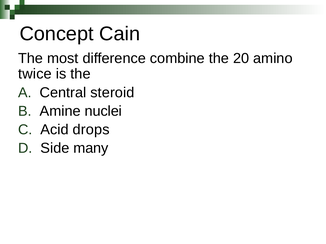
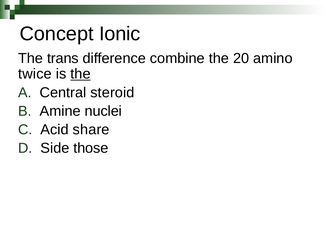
Cain: Cain -> Ionic
most: most -> trans
the at (81, 74) underline: none -> present
drops: drops -> share
many: many -> those
